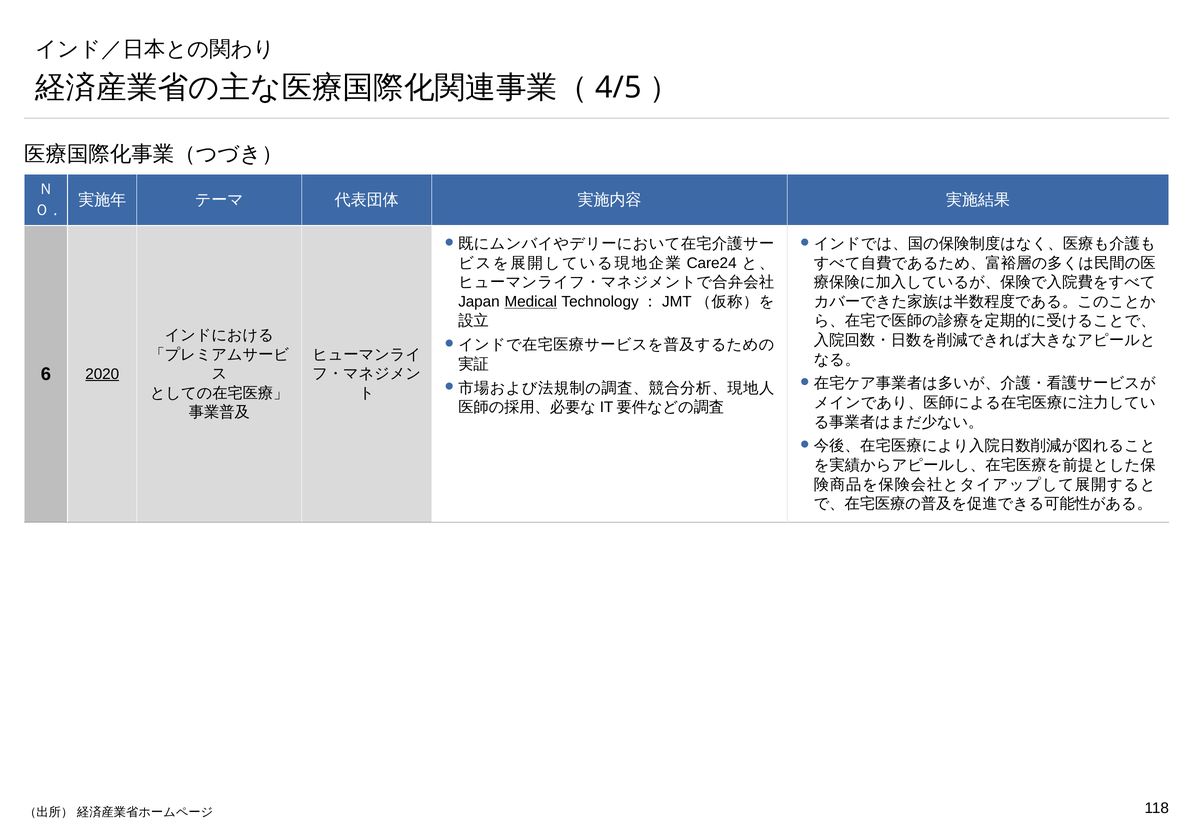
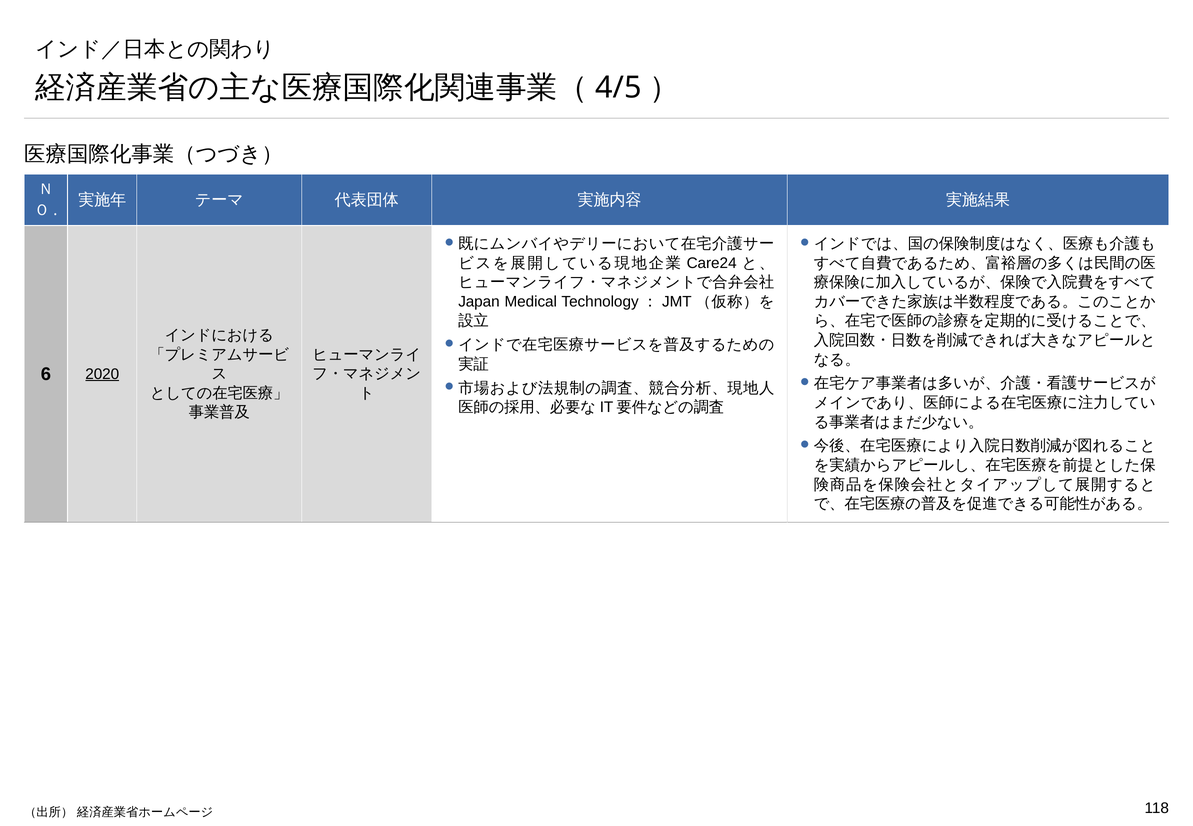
Medical underline: present -> none
